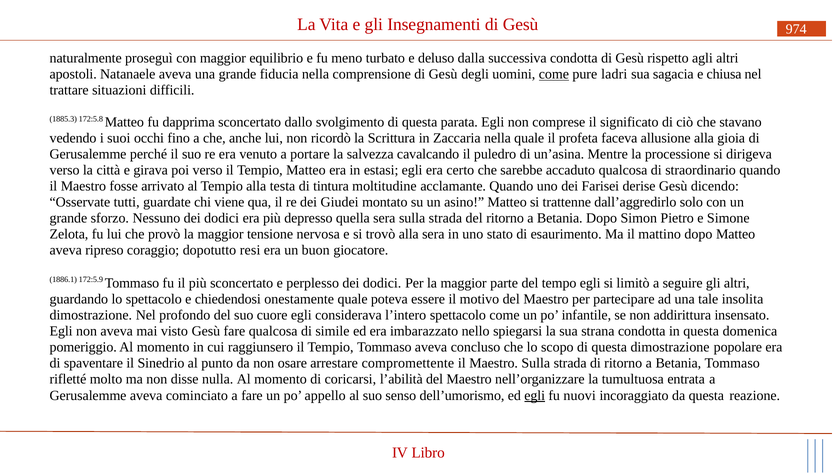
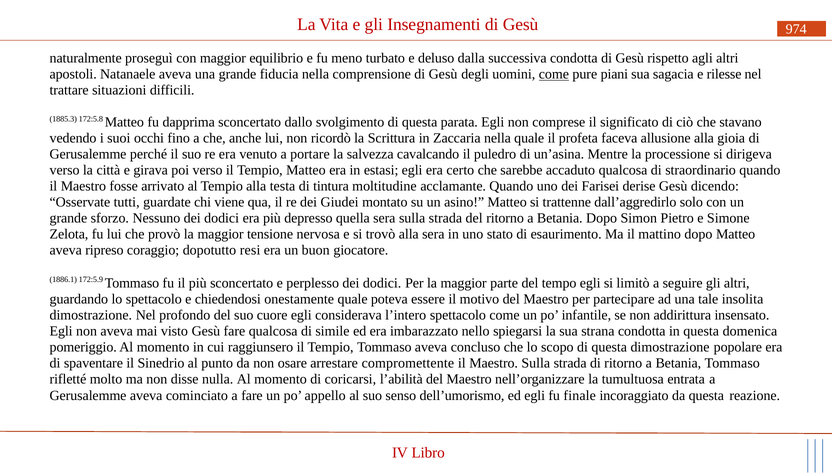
ladri: ladri -> piani
chiusa: chiusa -> rilesse
egli at (535, 395) underline: present -> none
nuovi: nuovi -> finale
